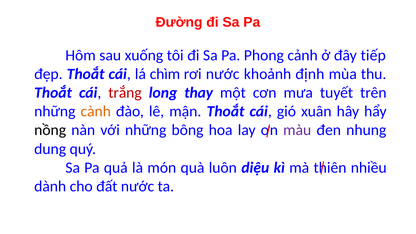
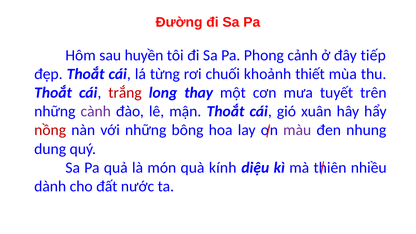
xuống: xuống -> huyền
chìm: chìm -> từng
rơi nước: nước -> chuối
định: định -> thiết
cành colour: orange -> purple
nồng colour: black -> red
luôn: luôn -> kính
